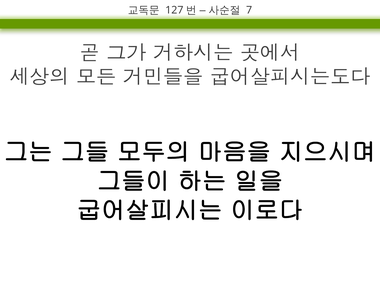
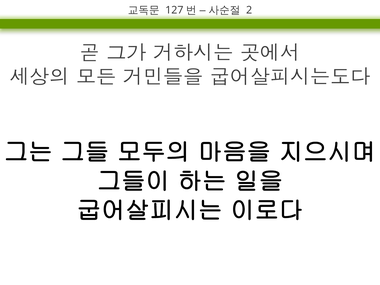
7: 7 -> 2
